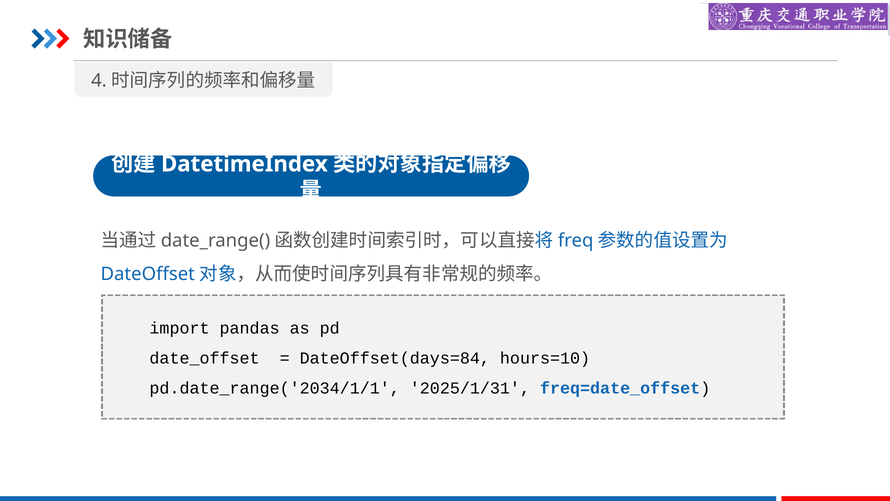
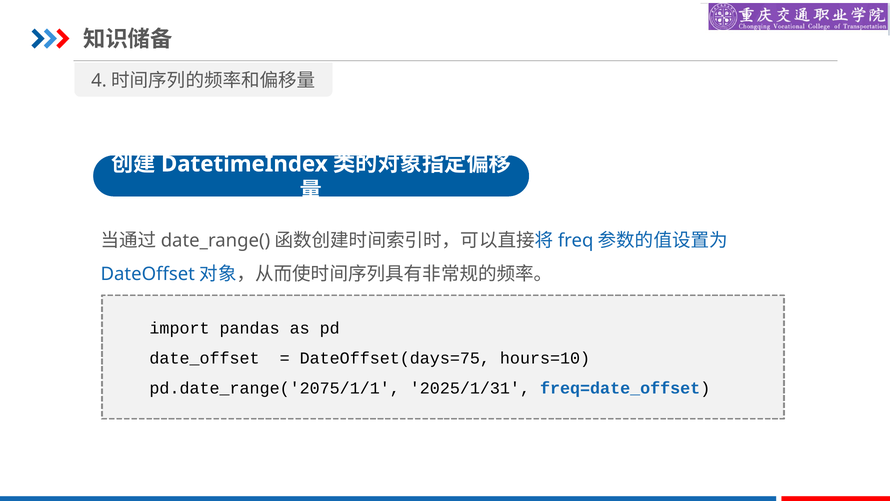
DateOffset(days=84: DateOffset(days=84 -> DateOffset(days=75
pd.date_range('2034/1/1: pd.date_range('2034/1/1 -> pd.date_range('2075/1/1
